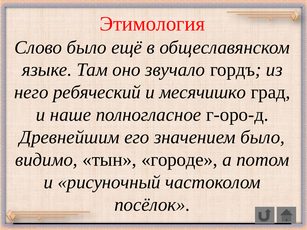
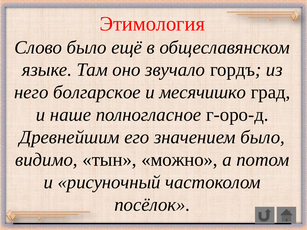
ребяческий: ребяческий -> болгарское
городе: городе -> можно
